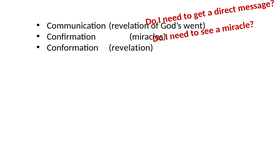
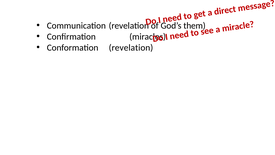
went: went -> them
